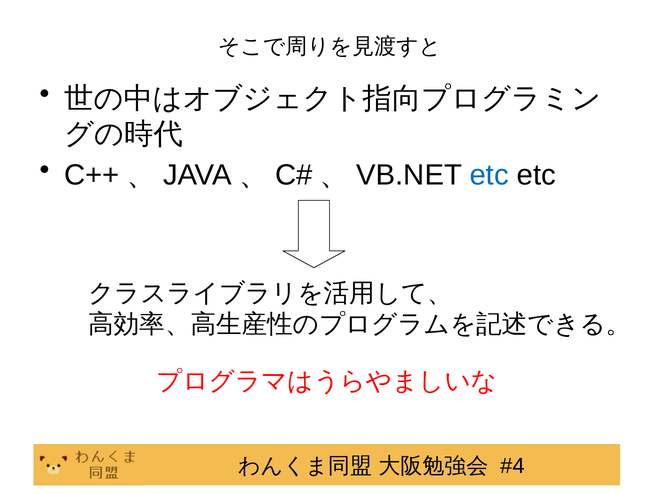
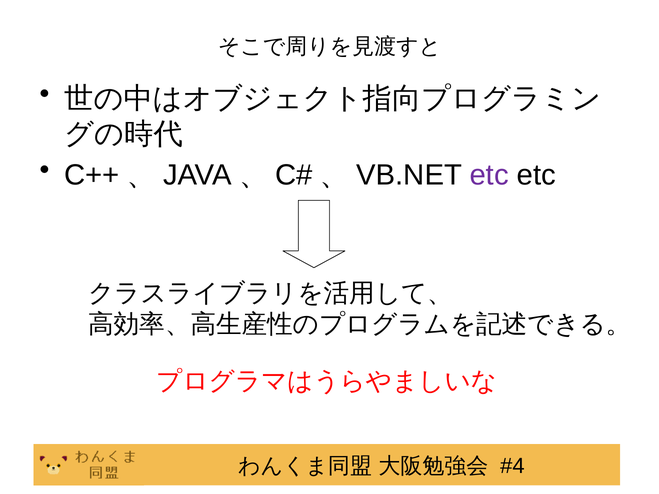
etc at (489, 175) colour: blue -> purple
